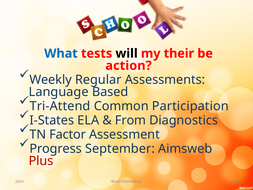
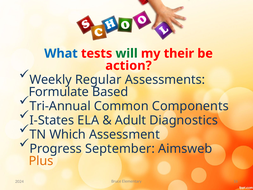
will colour: black -> green
Language: Language -> Formulate
Tri-Attend: Tri-Attend -> Tri-Annual
Participation: Participation -> Components
From: From -> Adult
Factor: Factor -> Which
Plus colour: red -> orange
